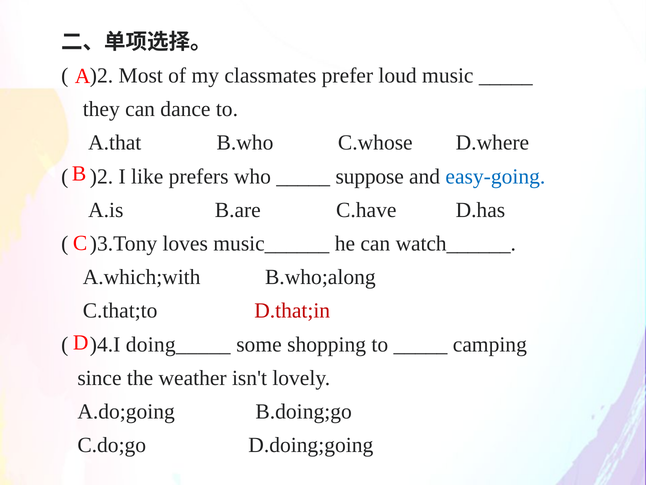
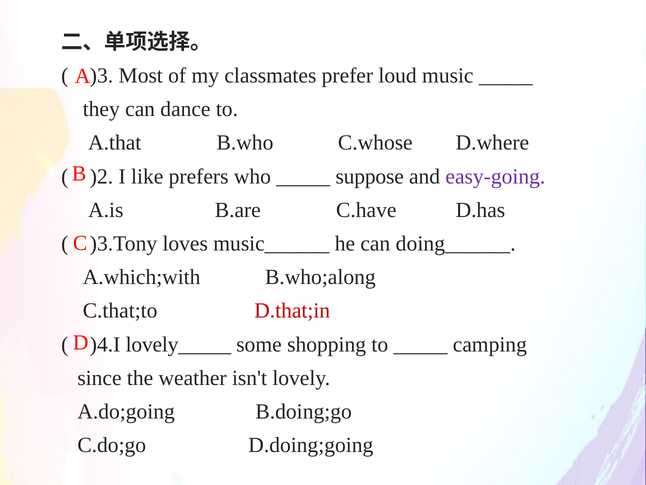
)2 at (102, 75): )2 -> )3
easy-going colour: blue -> purple
watch______: watch______ -> doing______
doing_____: doing_____ -> lovely_____
